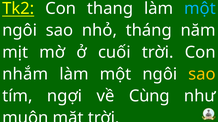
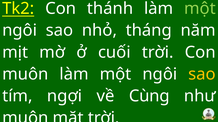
thang: thang -> thánh
một at (200, 9) colour: light blue -> light green
nhắm at (25, 74): nhắm -> muôn
